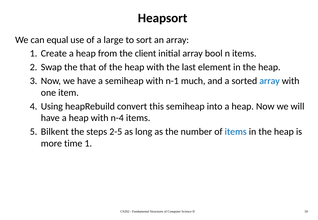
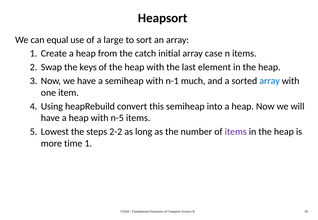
client: client -> catch
bool: bool -> case
that: that -> keys
n-4: n-4 -> n-5
Bilkent: Bilkent -> Lowest
2-5: 2-5 -> 2-2
items at (236, 132) colour: blue -> purple
